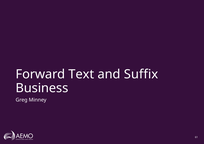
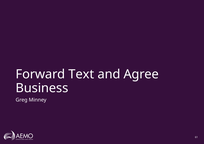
Suffix: Suffix -> Agree
